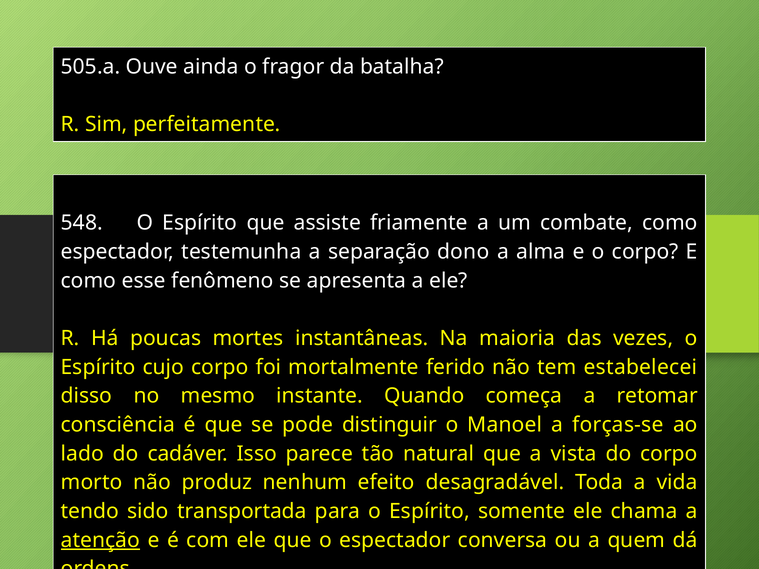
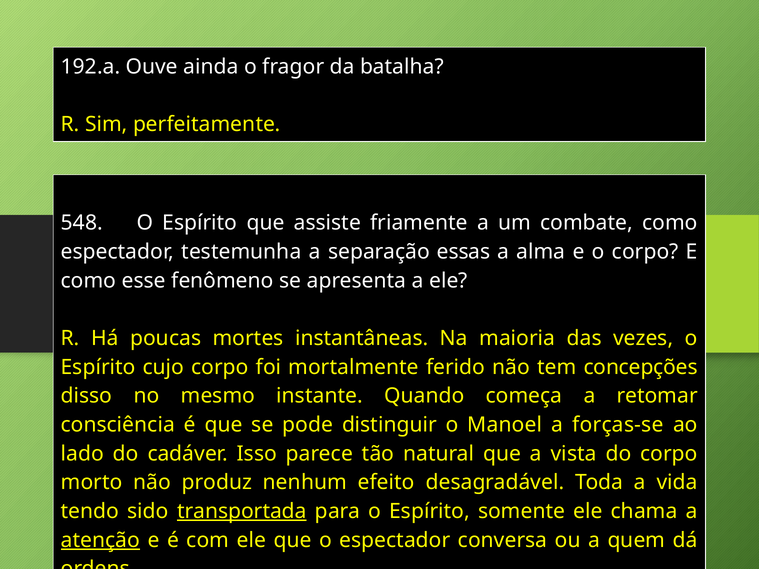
505.a: 505.a -> 192.a
dono: dono -> essas
estabelecei: estabelecei -> concepções
transportada underline: none -> present
